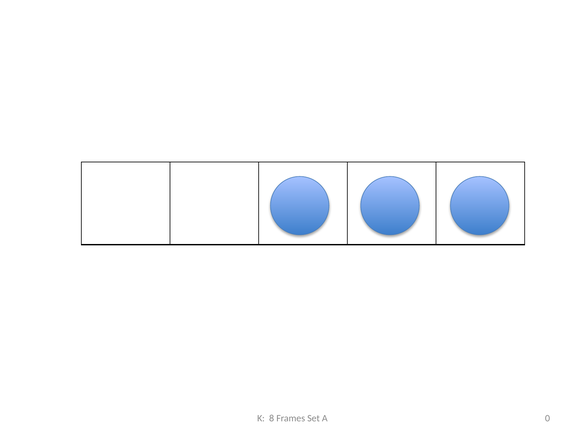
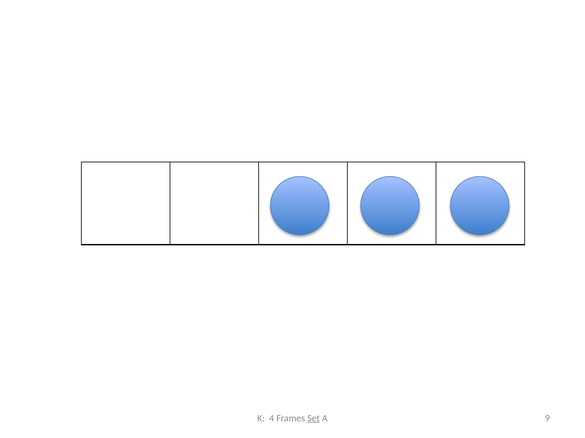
8: 8 -> 4
Set underline: none -> present
0: 0 -> 9
